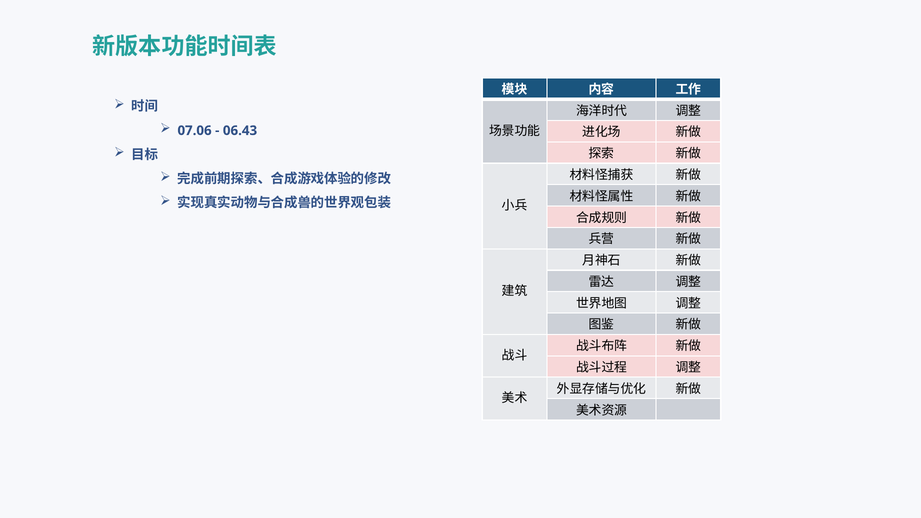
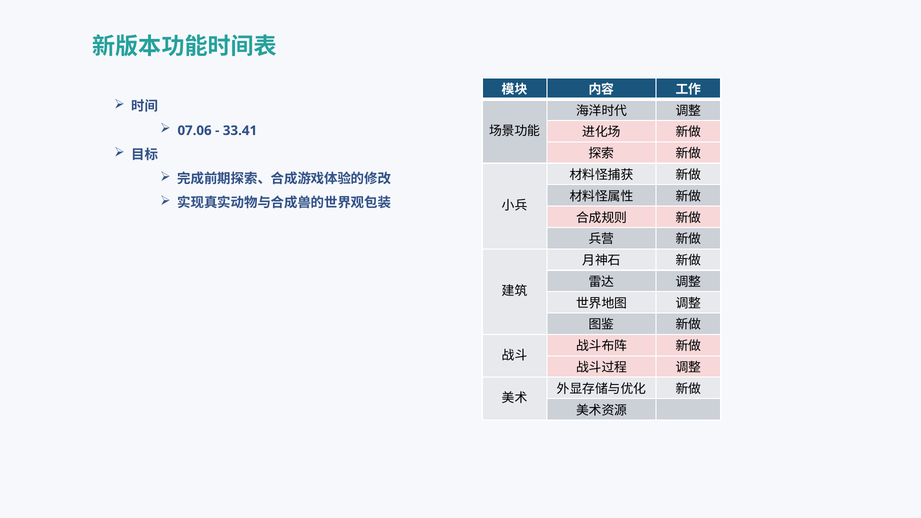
06.43: 06.43 -> 33.41
